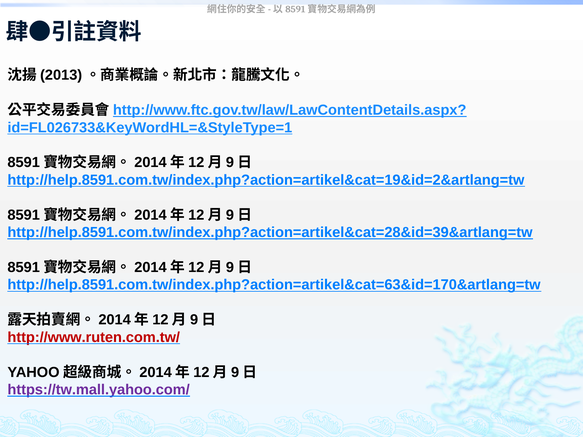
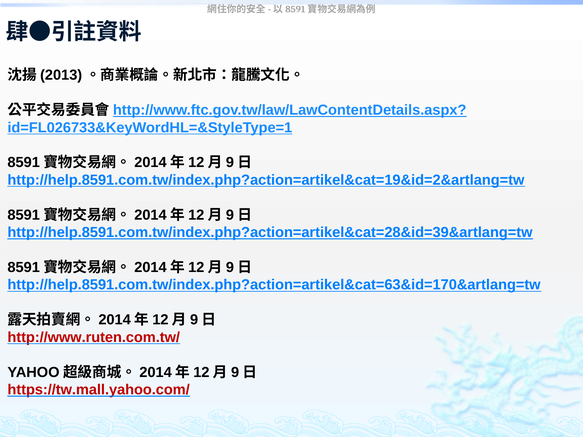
https://tw.mall.yahoo.com/ colour: purple -> red
